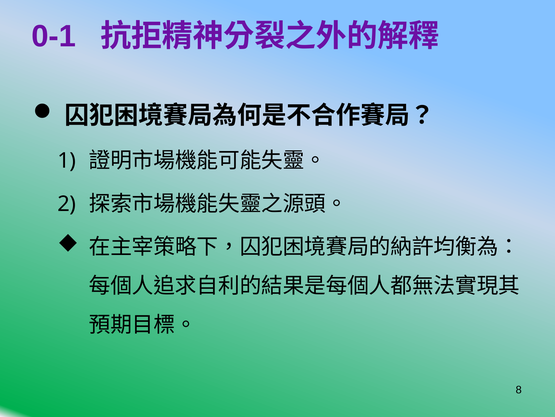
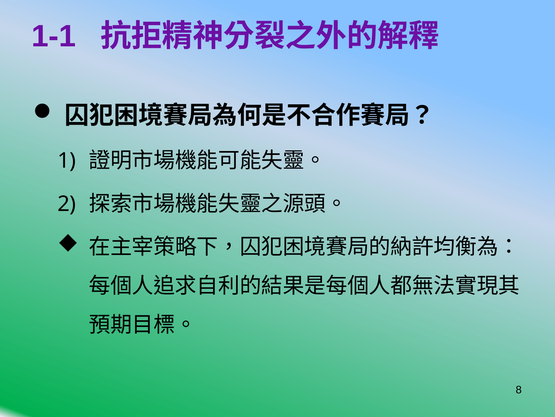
0-1: 0-1 -> 1-1
